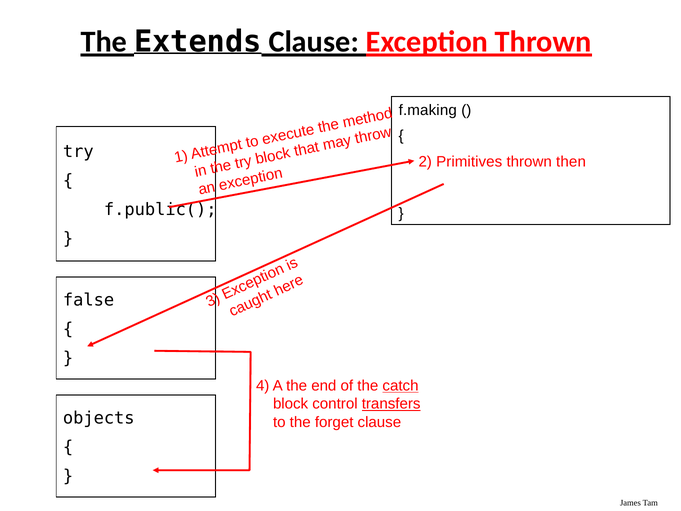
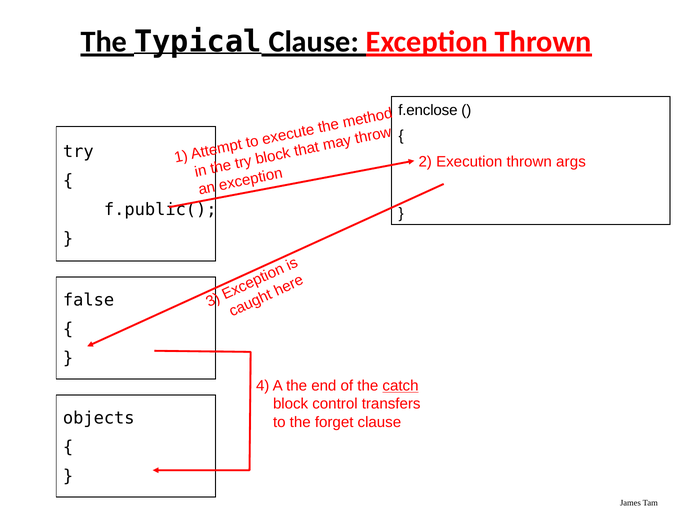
Extends: Extends -> Typical
f.making: f.making -> f.enclose
Primitives: Primitives -> Execution
then: then -> args
transfers underline: present -> none
